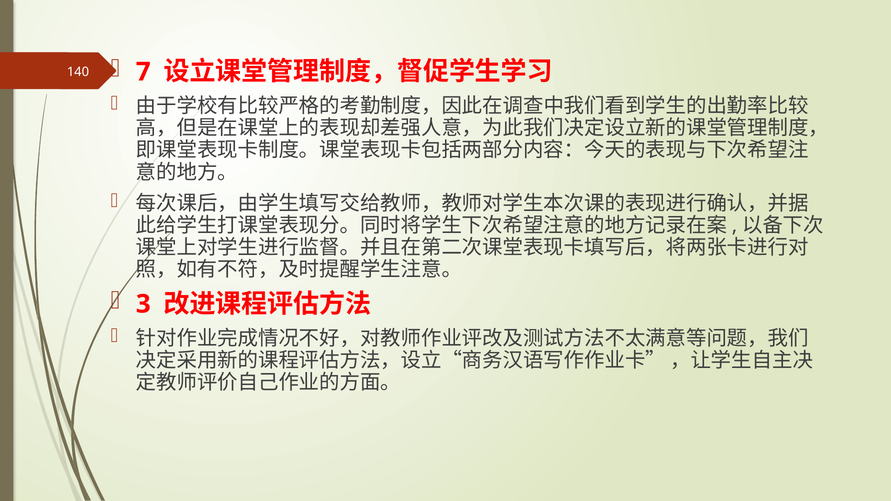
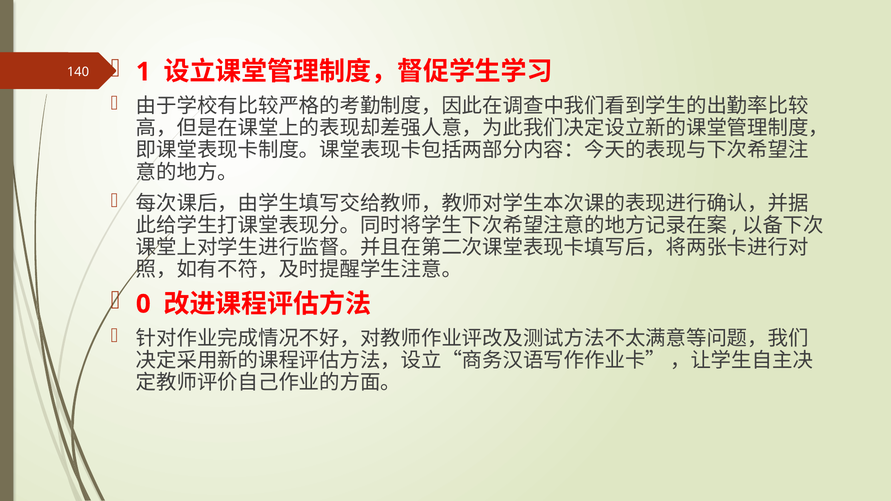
7: 7 -> 1
3: 3 -> 0
